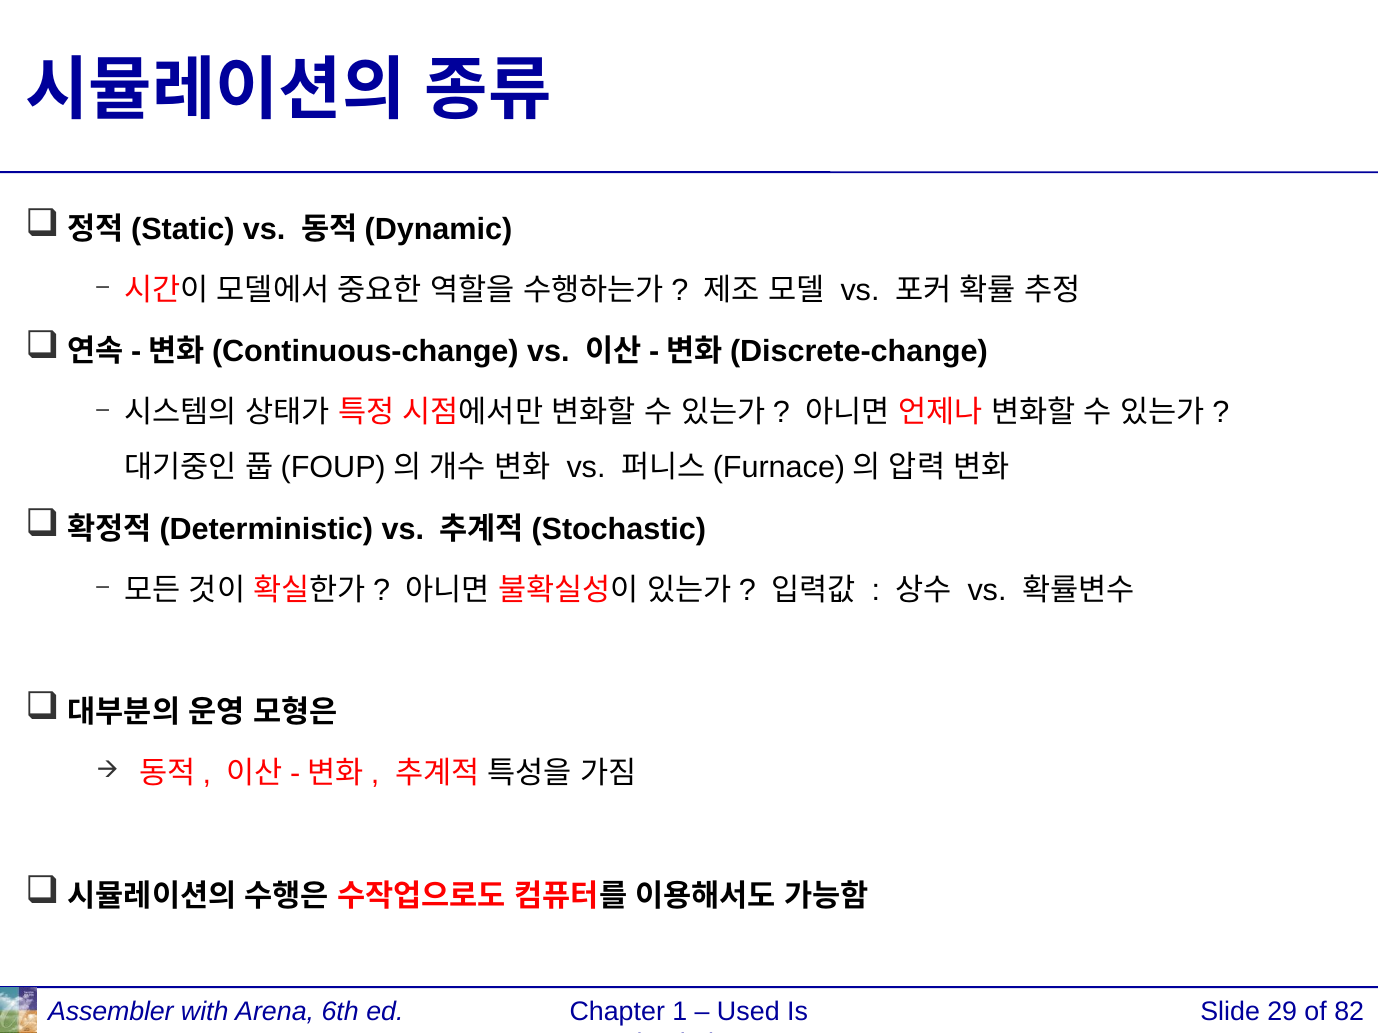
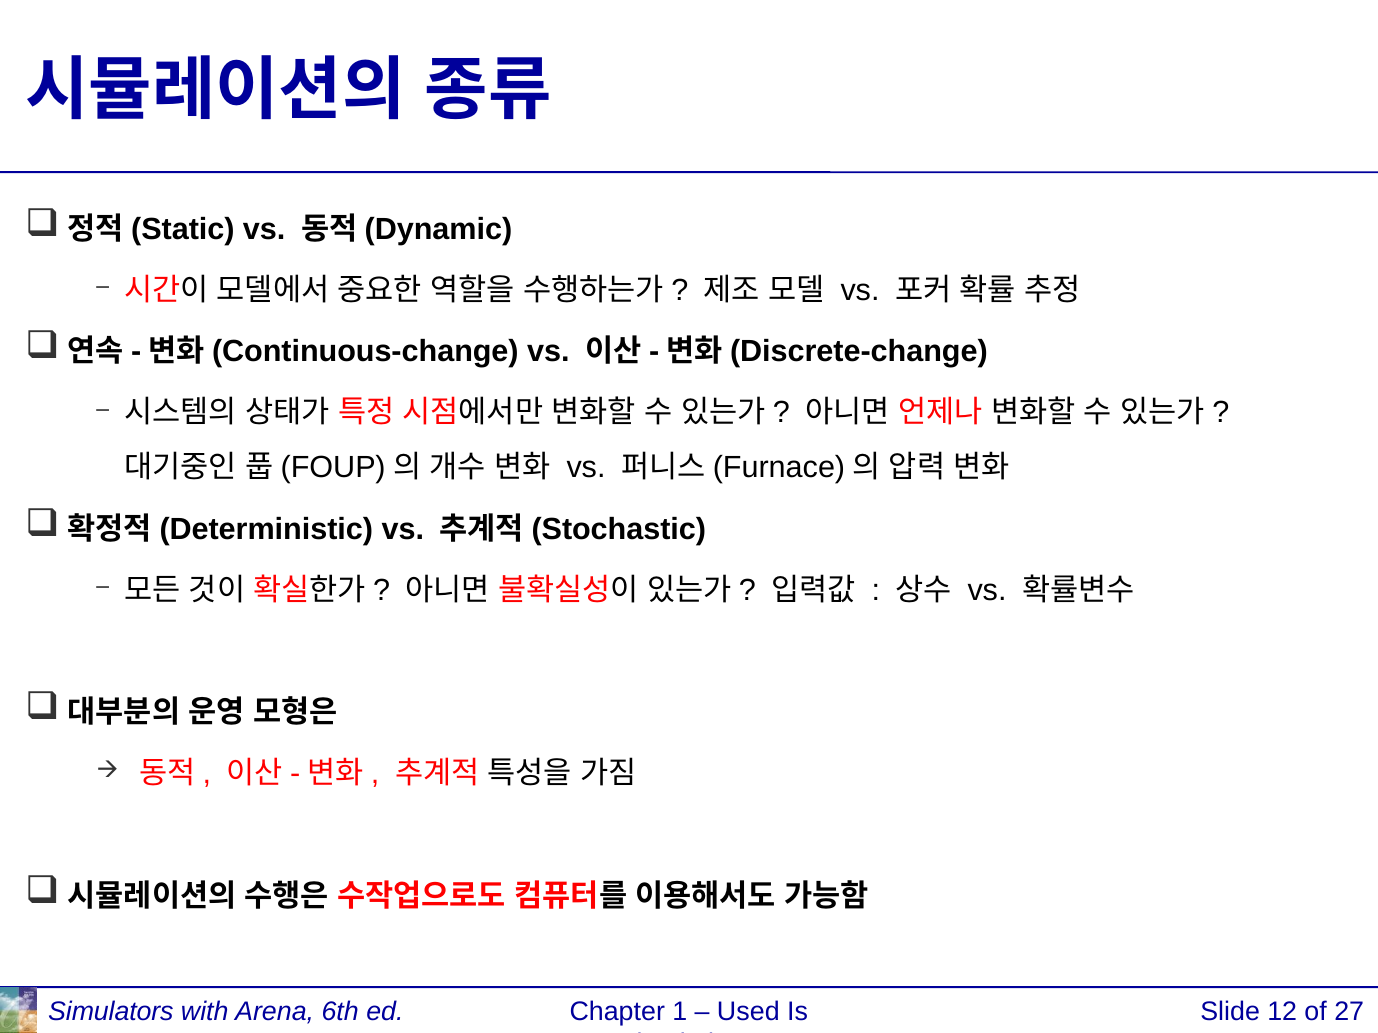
Assembler: Assembler -> Simulators
29: 29 -> 12
82: 82 -> 27
